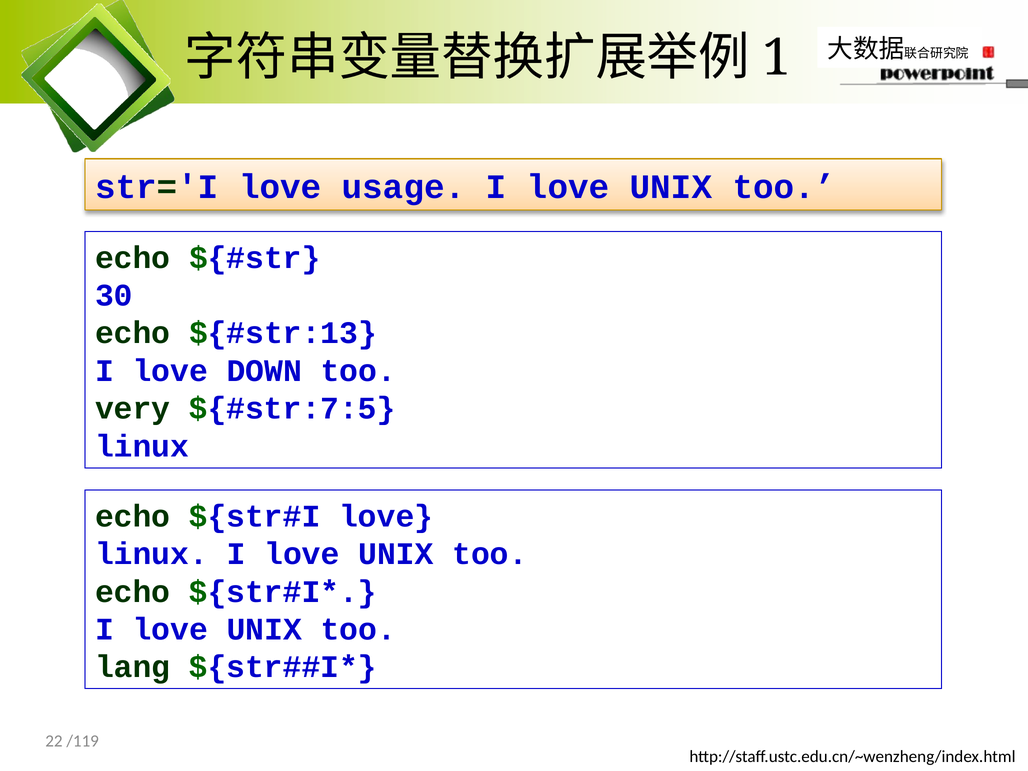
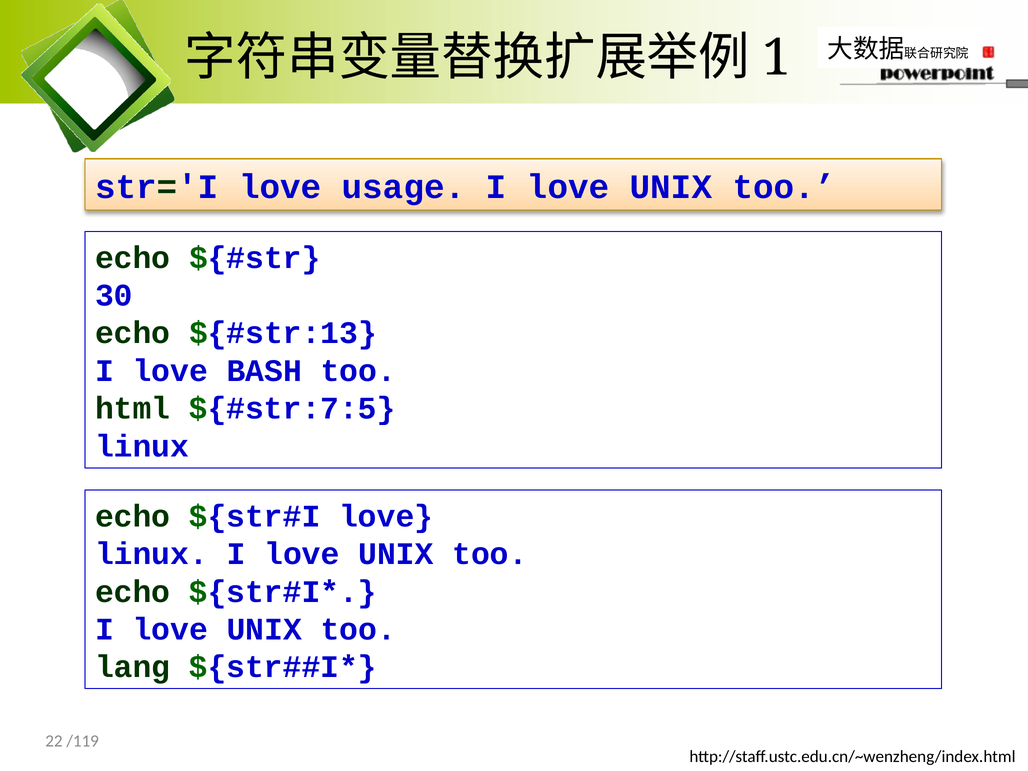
DOWN: DOWN -> BASH
very: very -> html
